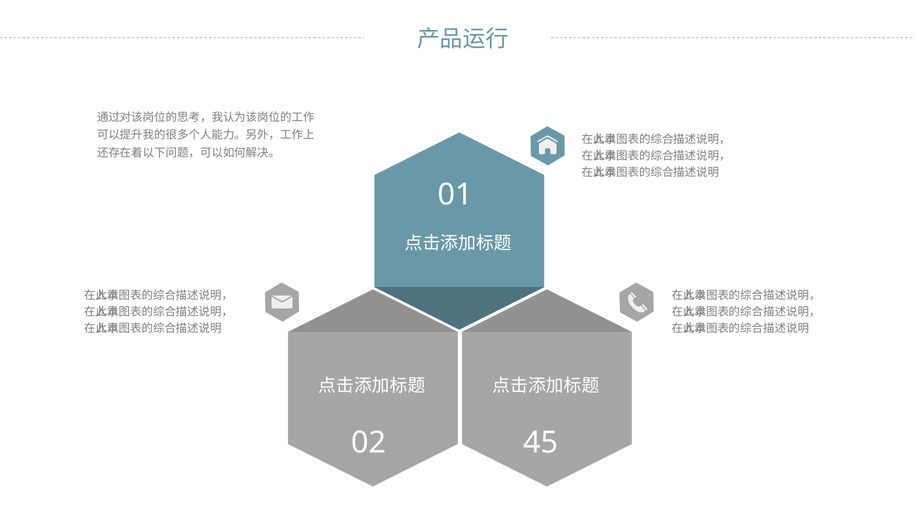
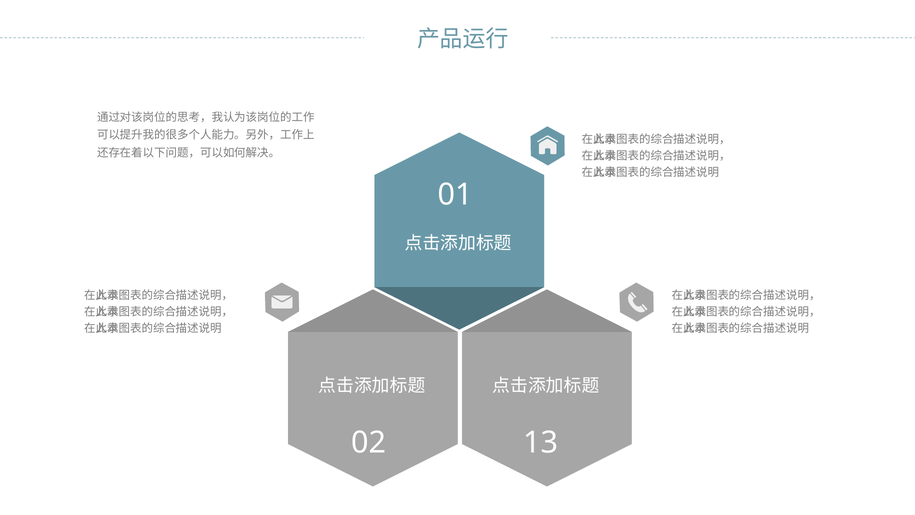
45: 45 -> 13
